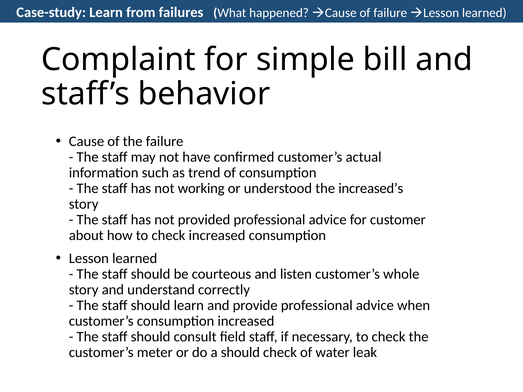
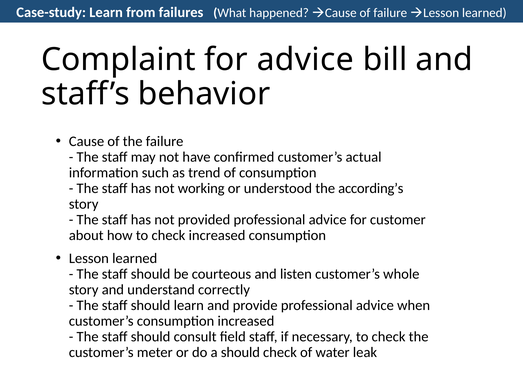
for simple: simple -> advice
increased’s: increased’s -> according’s
